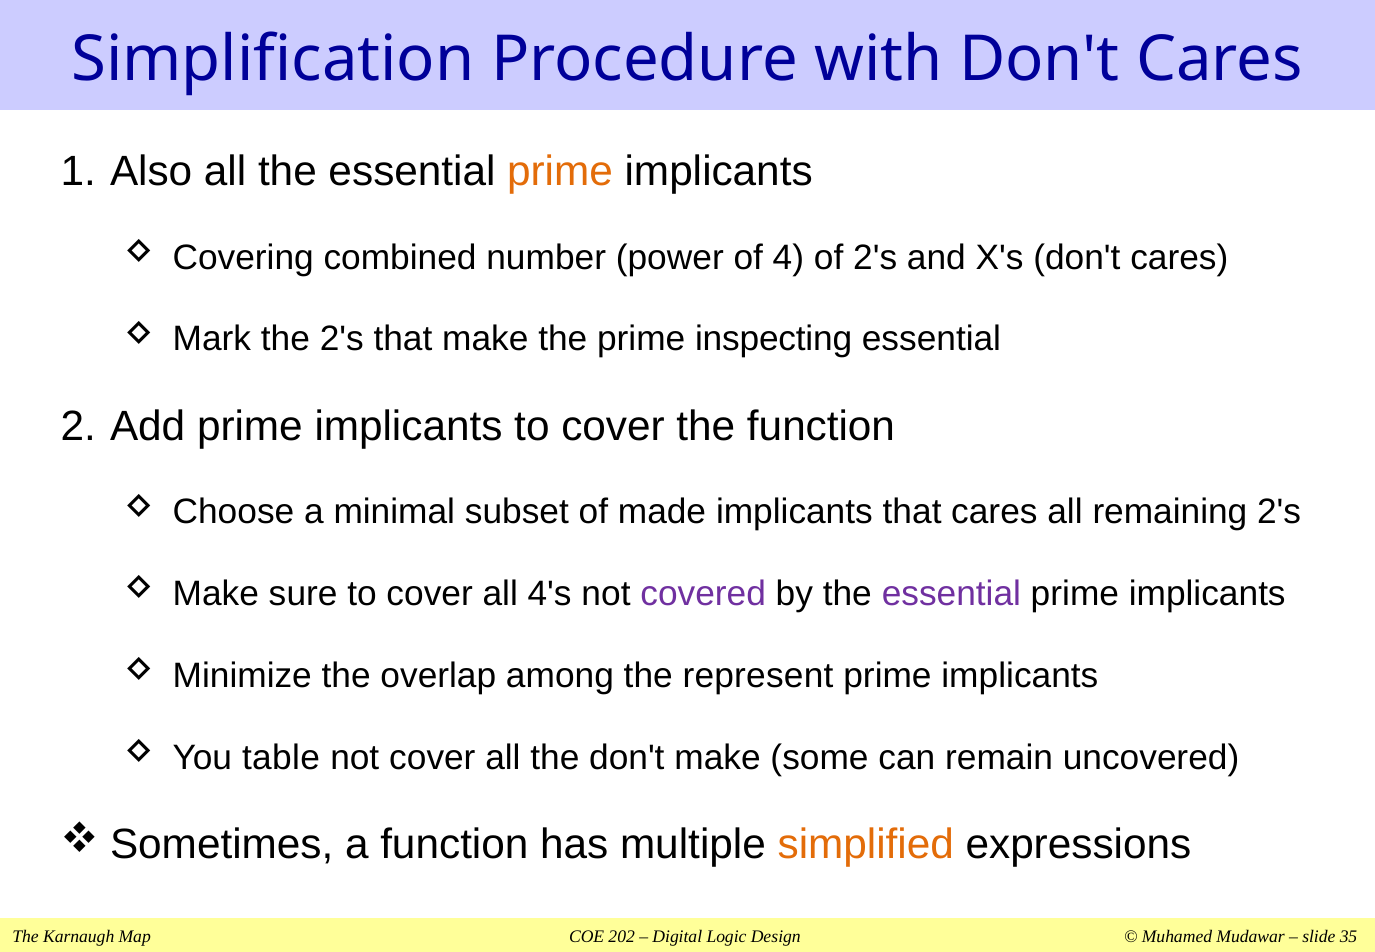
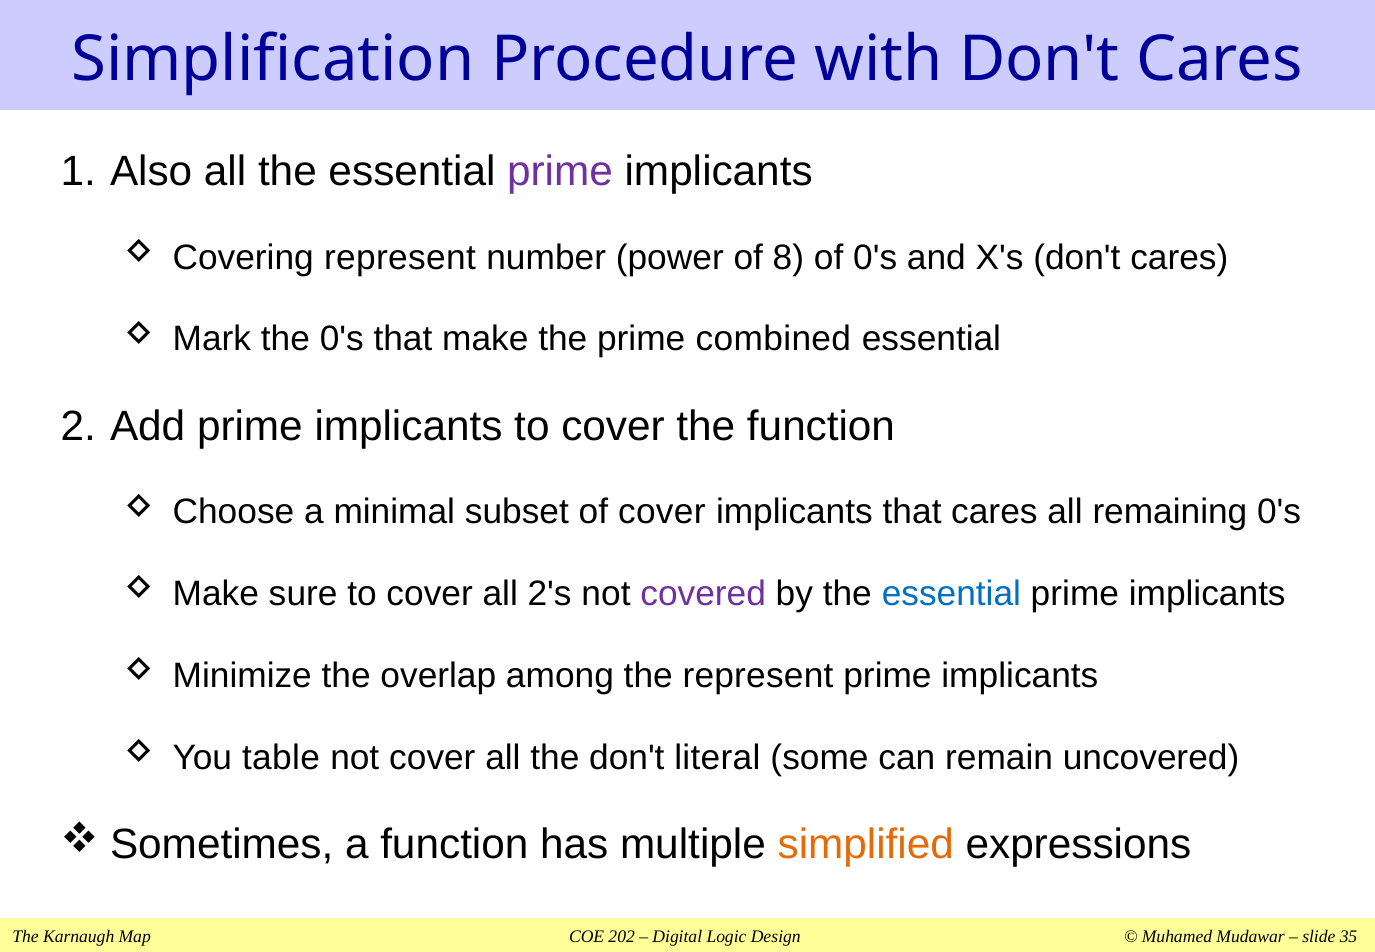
prime at (560, 172) colour: orange -> purple
Covering combined: combined -> represent
4: 4 -> 8
of 2's: 2's -> 0's
the 2's: 2's -> 0's
inspecting: inspecting -> combined
of made: made -> cover
remaining 2's: 2's -> 0's
4's: 4's -> 2's
essential at (951, 594) colour: purple -> blue
don't make: make -> literal
